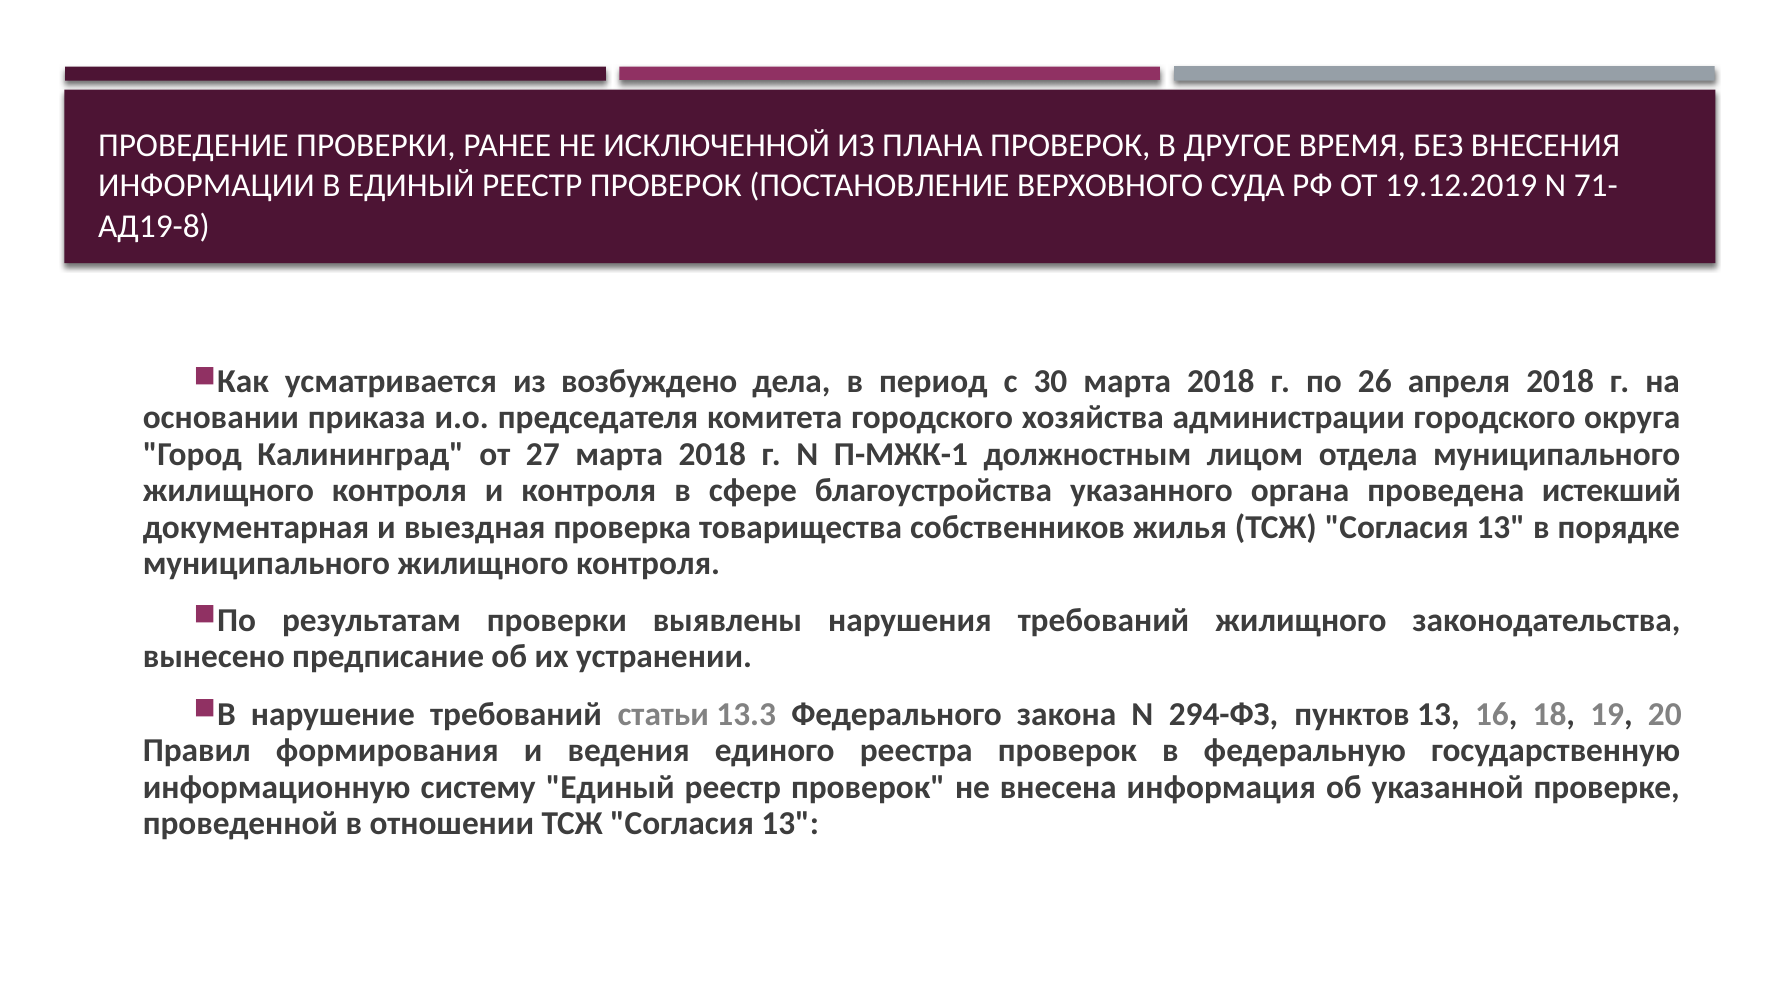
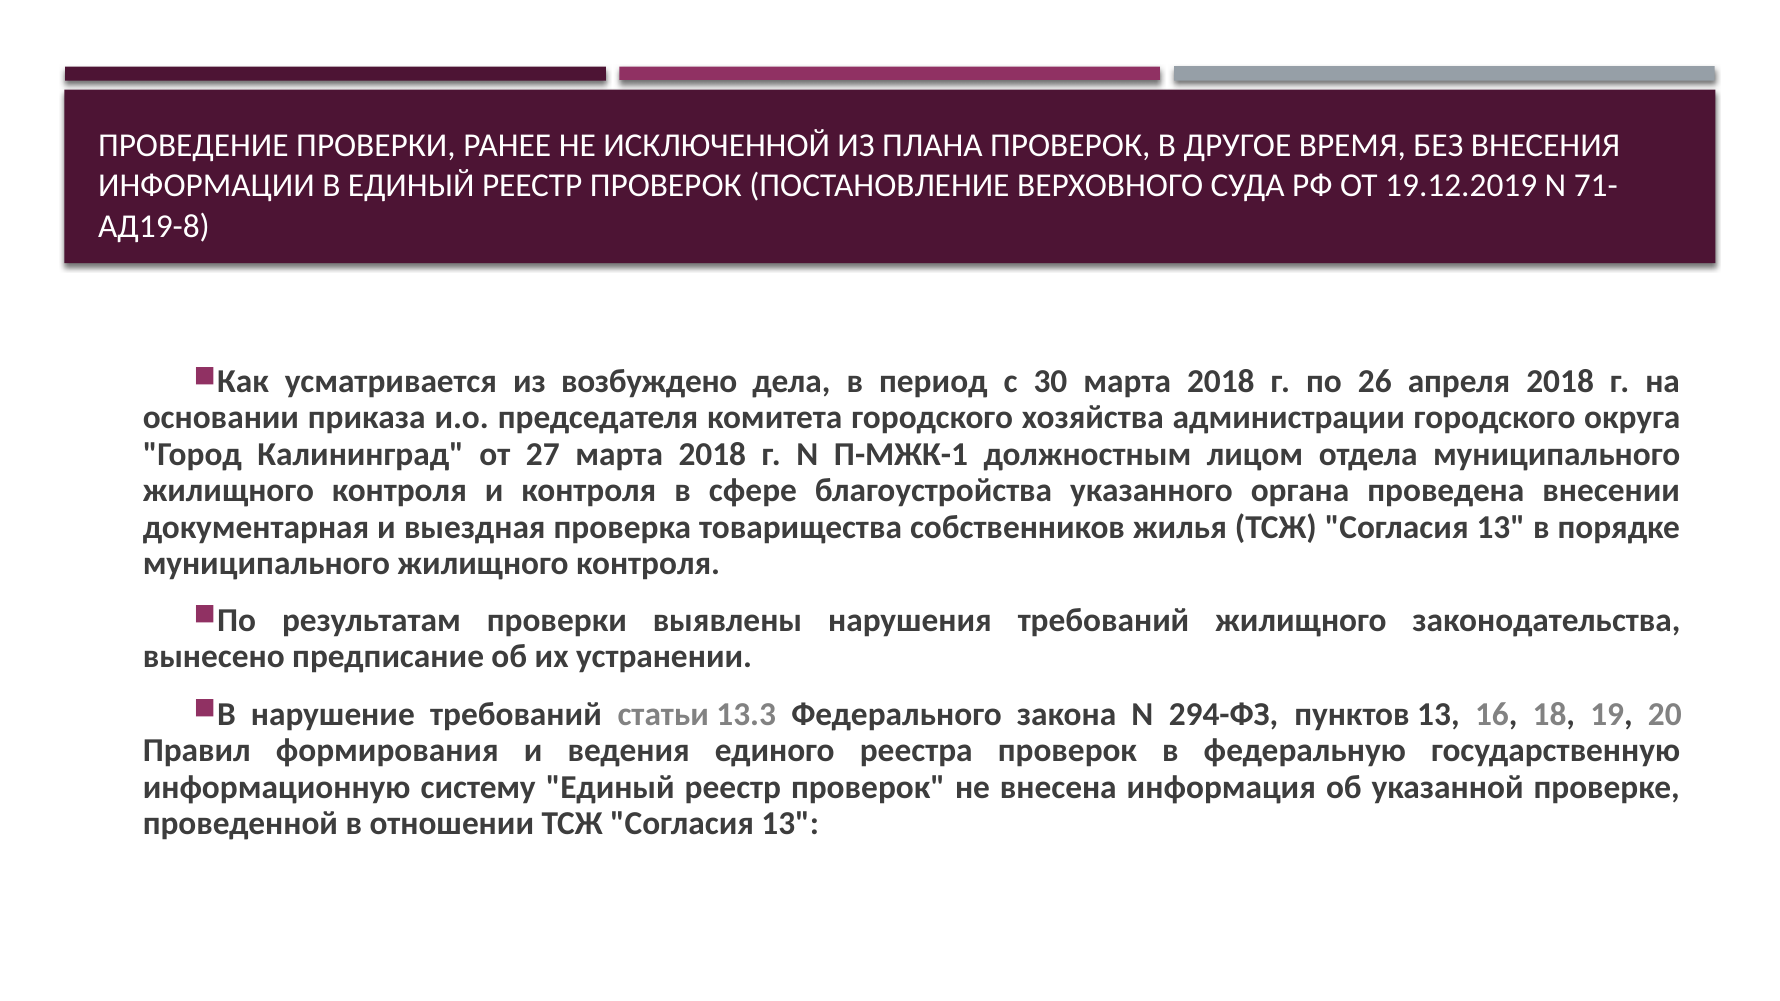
истекший: истекший -> внесении
